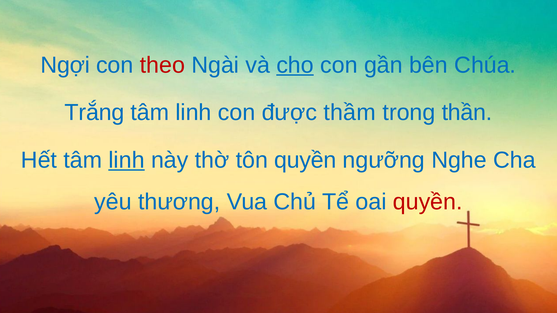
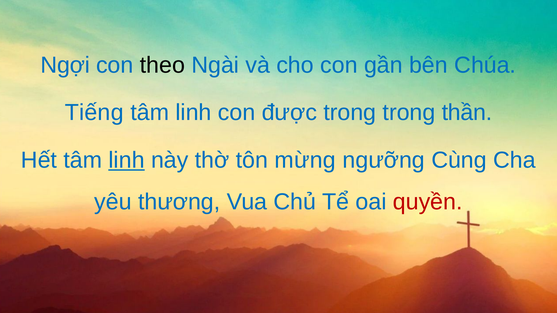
theo colour: red -> black
cho underline: present -> none
Trắng: Trắng -> Tiếng
được thầm: thầm -> trong
tôn quyền: quyền -> mừng
Nghe: Nghe -> Cùng
